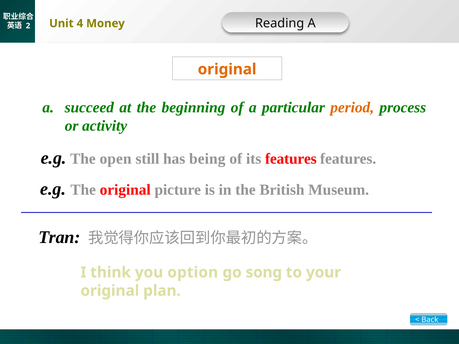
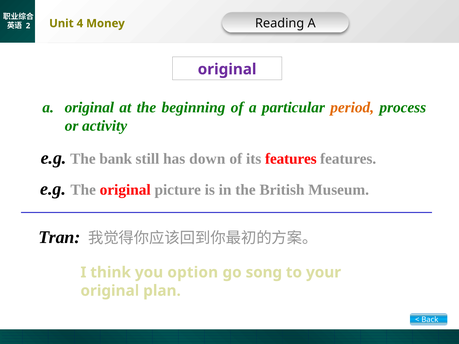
original at (227, 69) colour: orange -> purple
succeed at (89, 107): succeed -> original
open: open -> bank
being: being -> down
